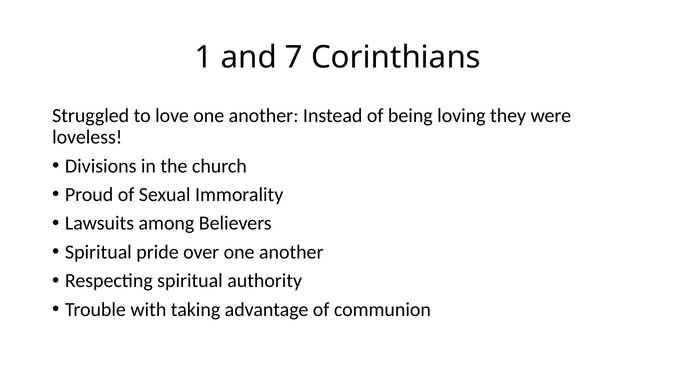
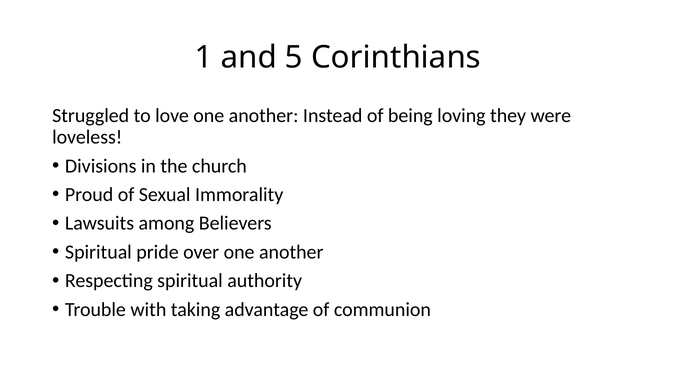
7: 7 -> 5
